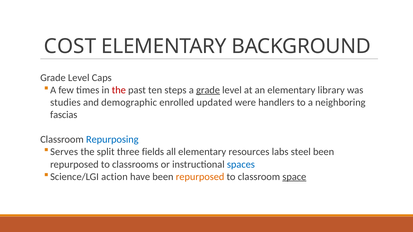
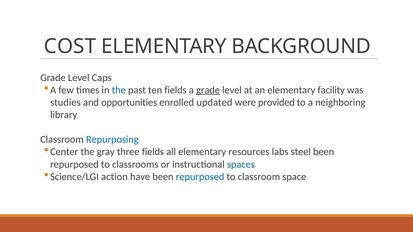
the at (119, 90) colour: red -> blue
ten steps: steps -> fields
library: library -> facility
demographic: demographic -> opportunities
handlers: handlers -> provided
fascias: fascias -> library
Serves: Serves -> Center
split: split -> gray
repurposed at (200, 177) colour: orange -> blue
space underline: present -> none
